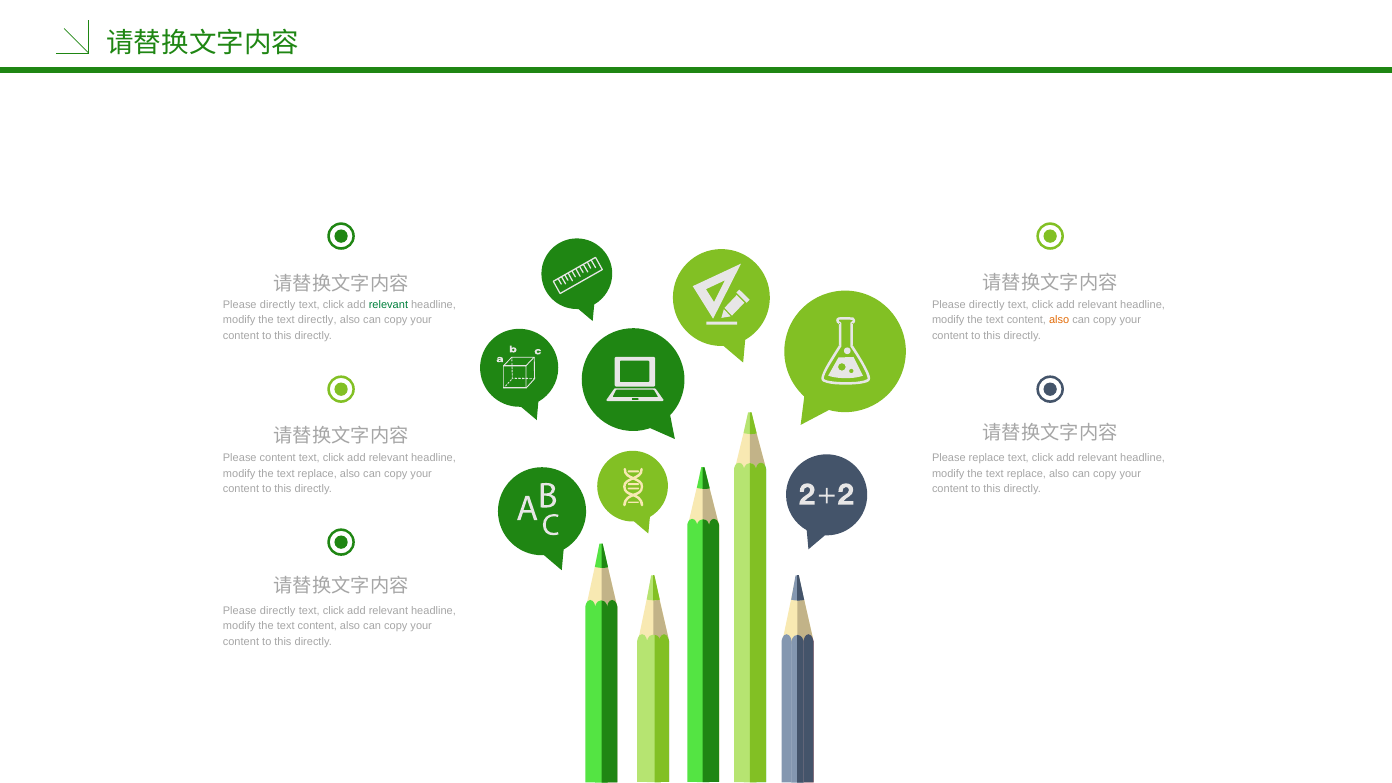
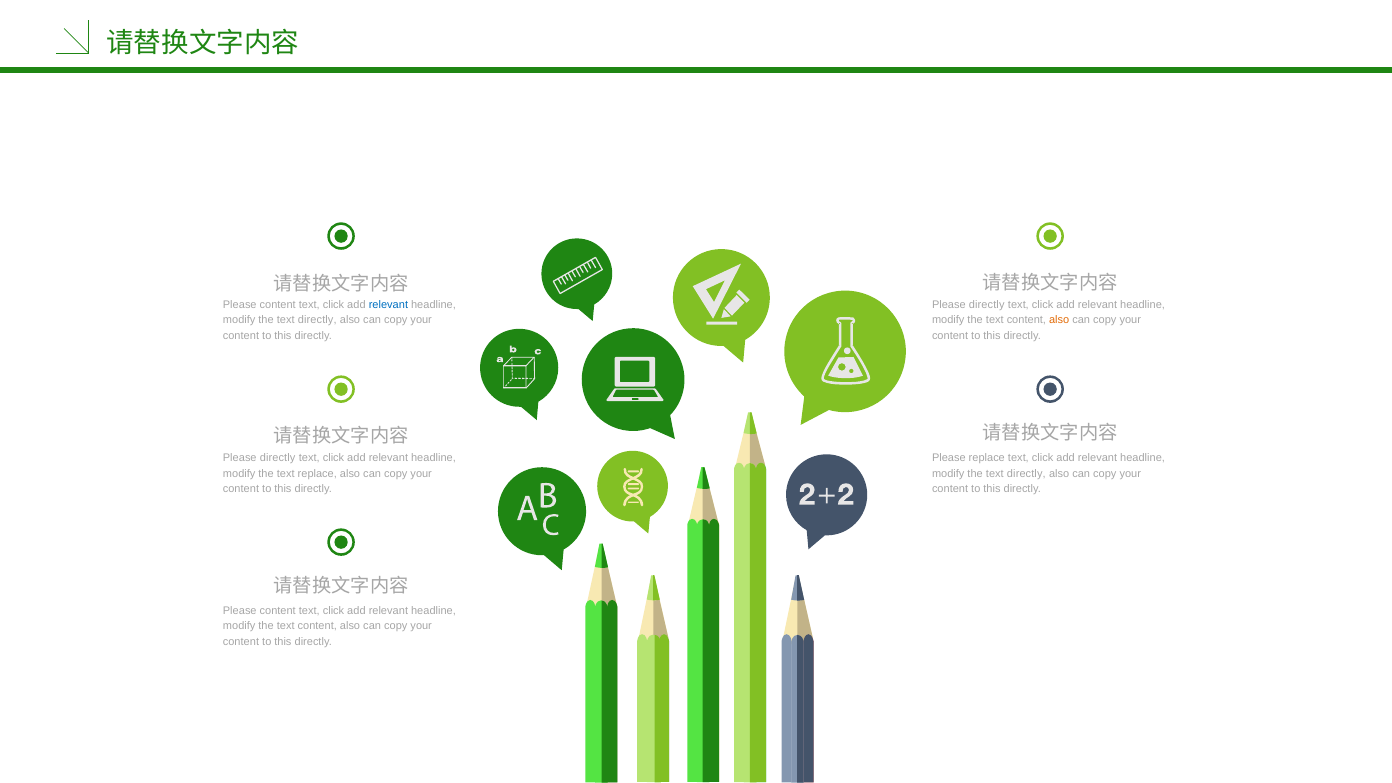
directly at (278, 305): directly -> content
relevant at (388, 305) colour: green -> blue
content at (278, 458): content -> directly
replace at (1026, 473): replace -> directly
directly at (278, 611): directly -> content
